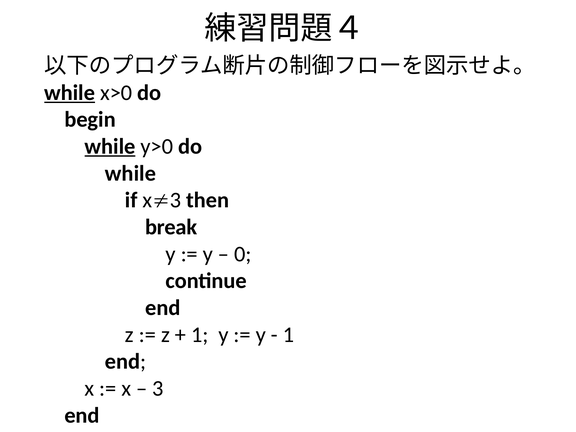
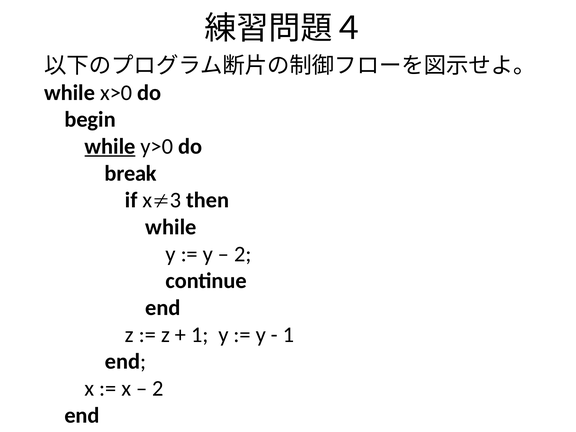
while at (70, 93) underline: present -> none
while at (130, 173): while -> break
break at (171, 227): break -> while
0 at (243, 254): 0 -> 2
3 at (158, 388): 3 -> 2
